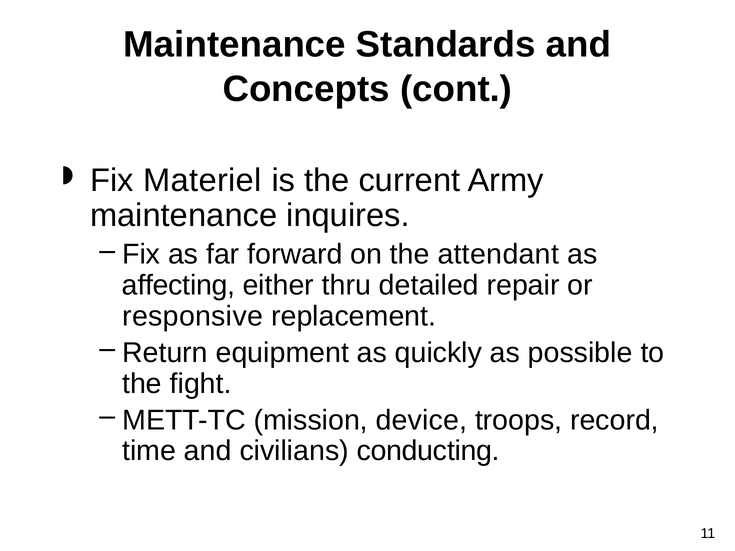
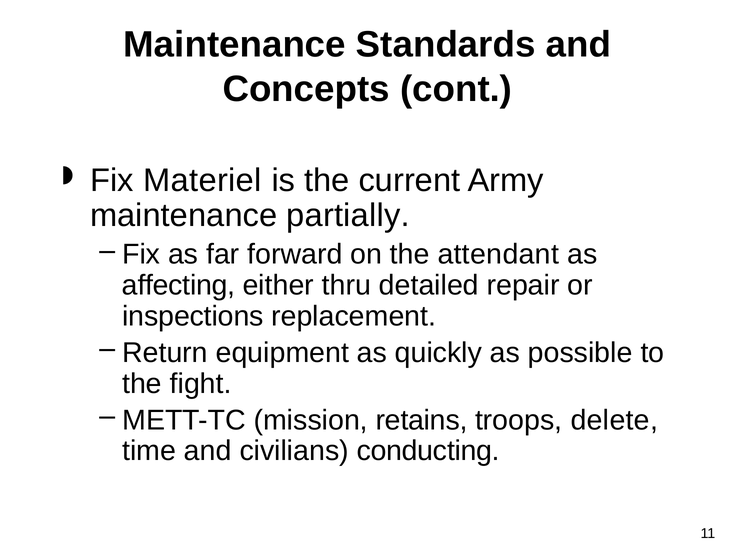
inquires: inquires -> partially
responsive: responsive -> inspections
device: device -> retains
record: record -> delete
